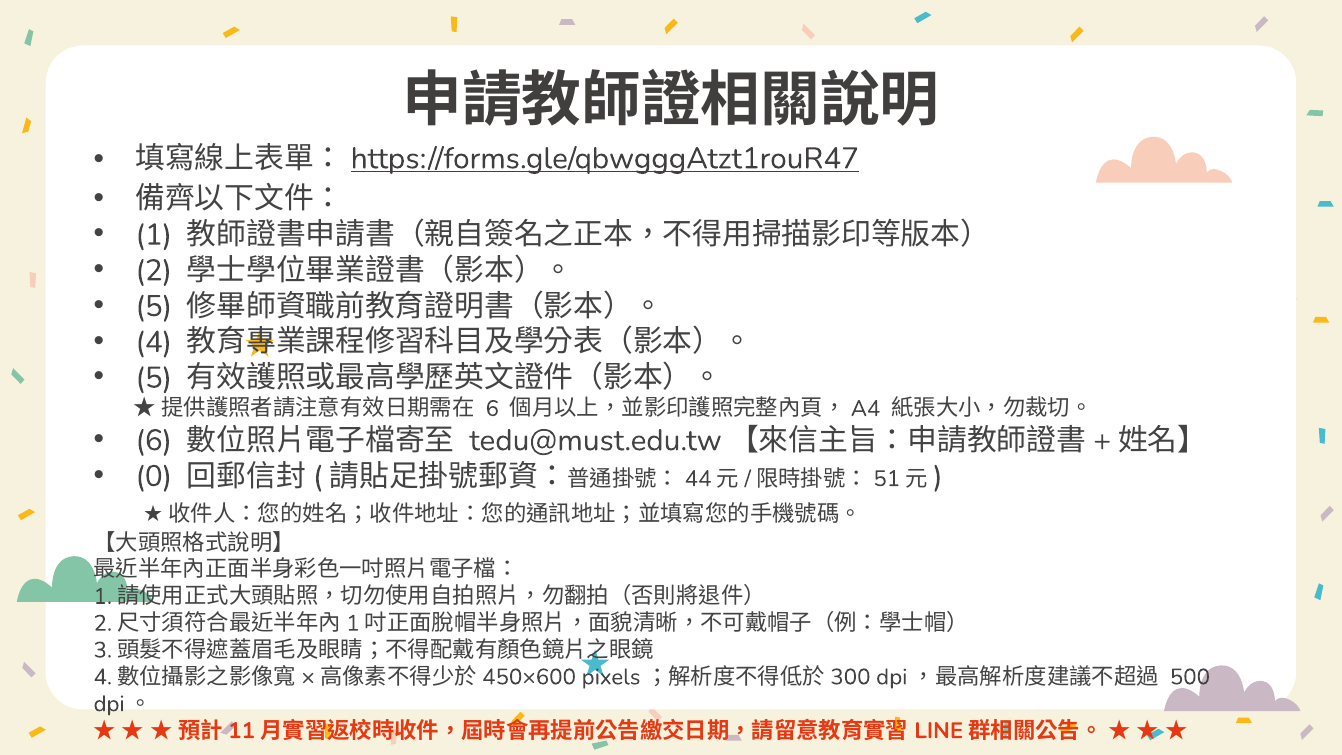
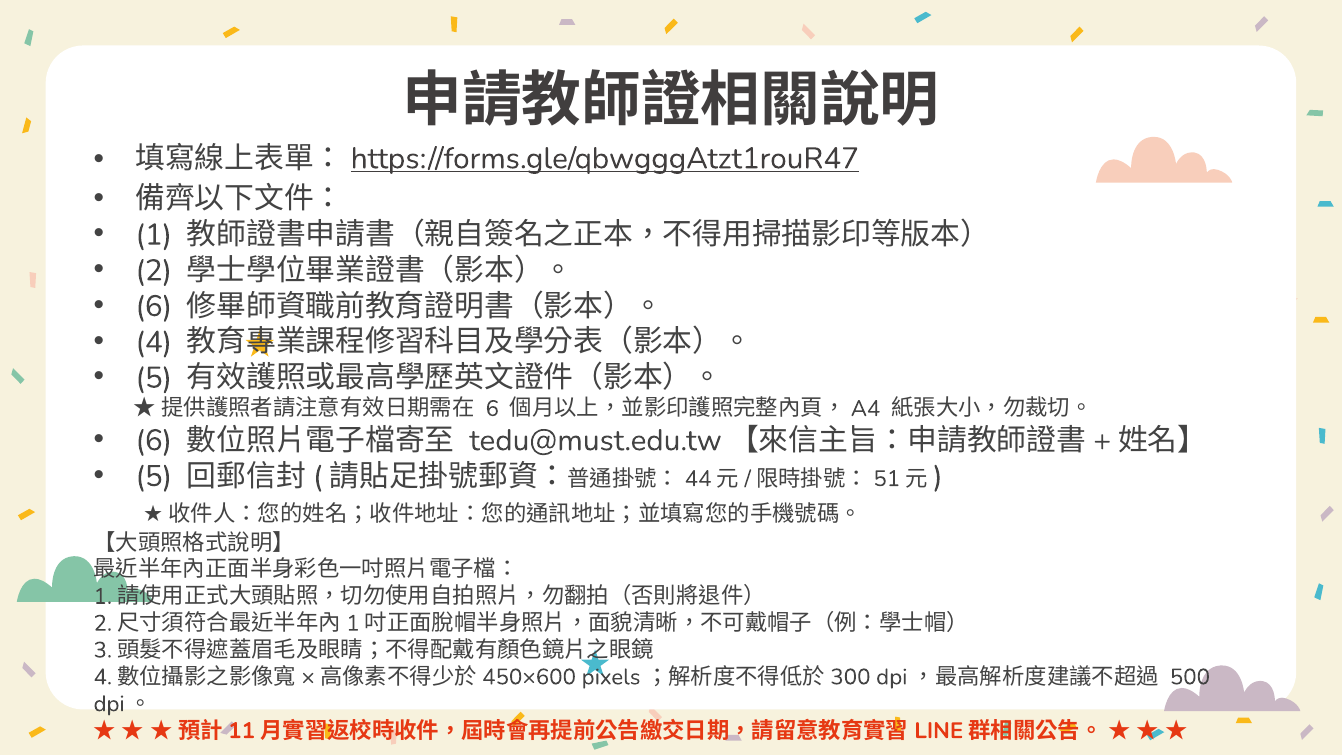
5 at (154, 306): 5 -> 6
0 at (154, 476): 0 -> 5
